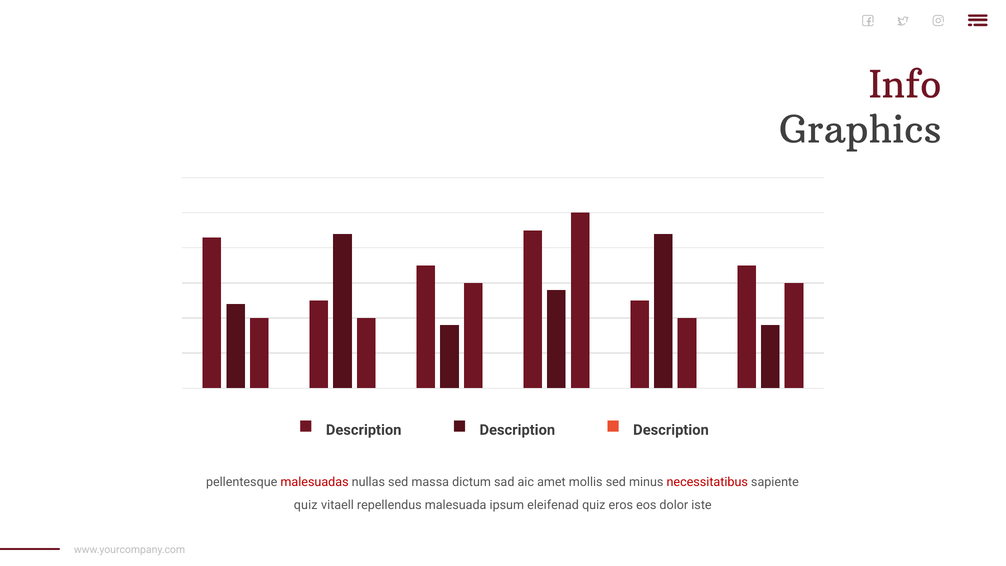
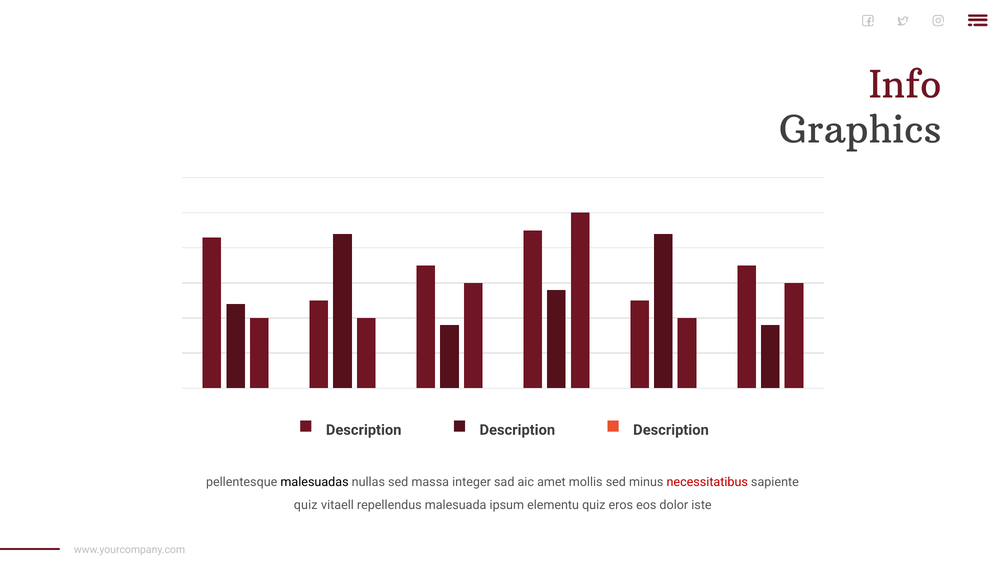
malesuadas colour: red -> black
dictum: dictum -> integer
eleifenad: eleifenad -> elementu
